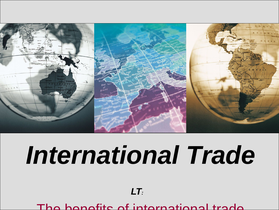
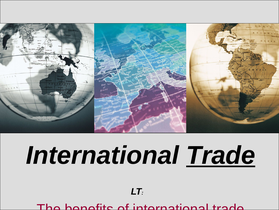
Trade at (221, 155) underline: none -> present
